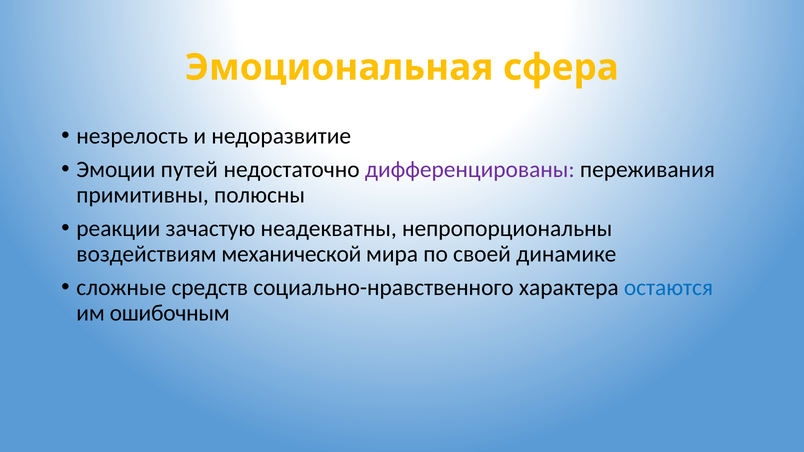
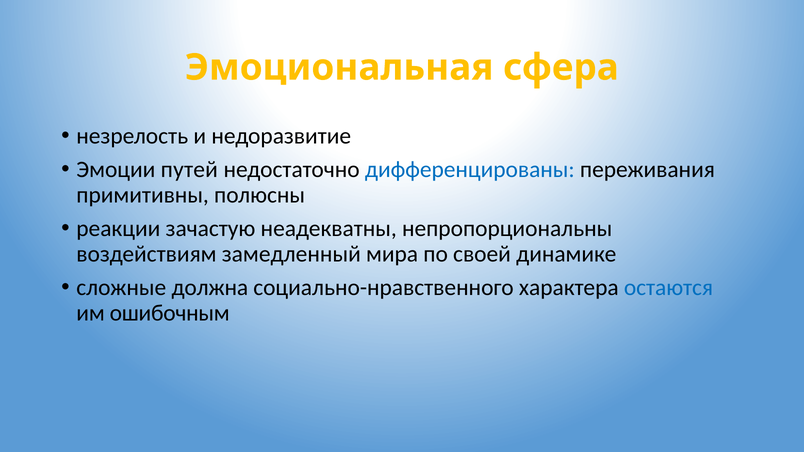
дифференцированы colour: purple -> blue
механической: механической -> замедленный
средств: средств -> должна
